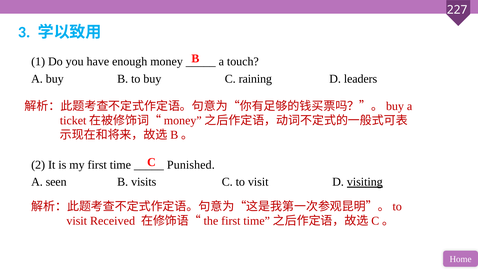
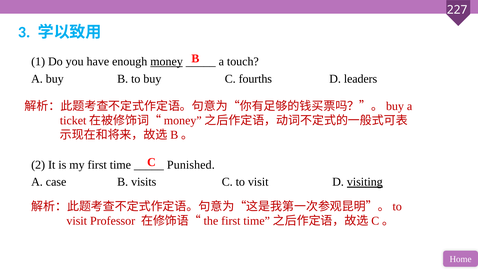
money underline: none -> present
raining: raining -> fourths
seen: seen -> case
Received: Received -> Professor
